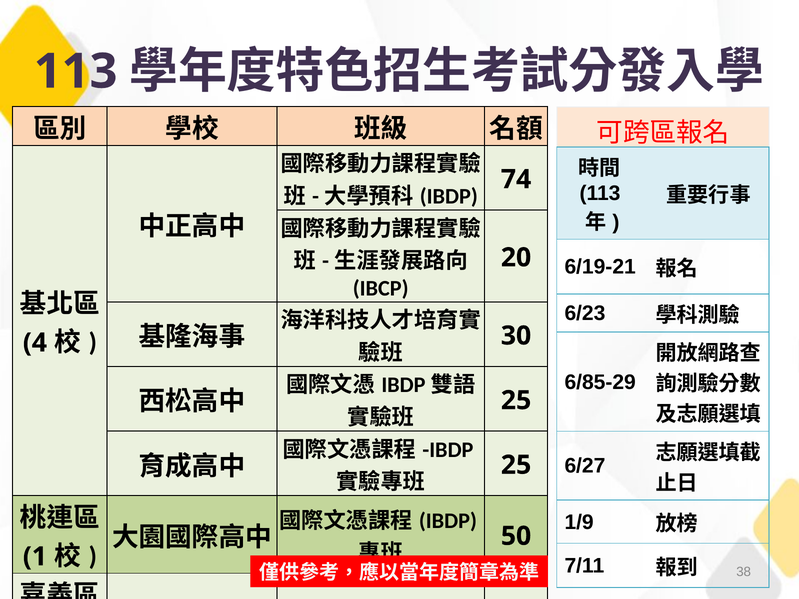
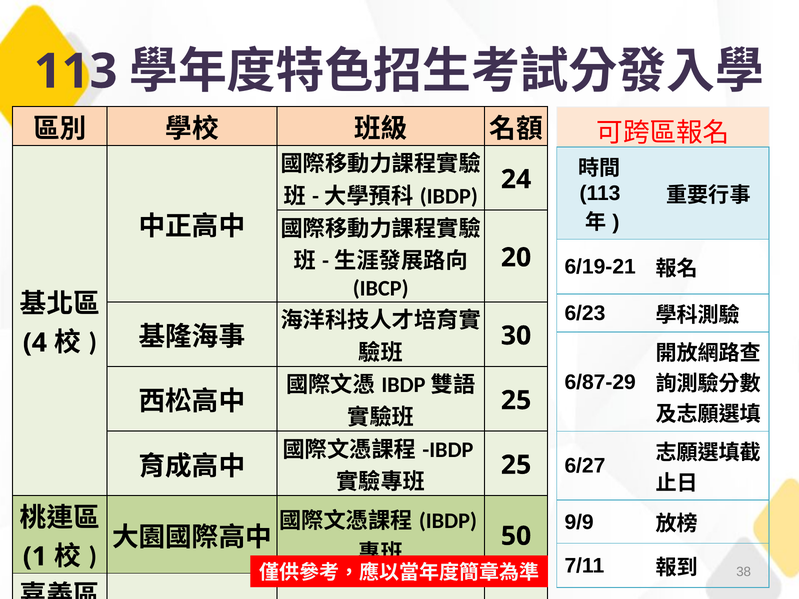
74: 74 -> 24
6/85-29: 6/85-29 -> 6/87-29
1/9: 1/9 -> 9/9
